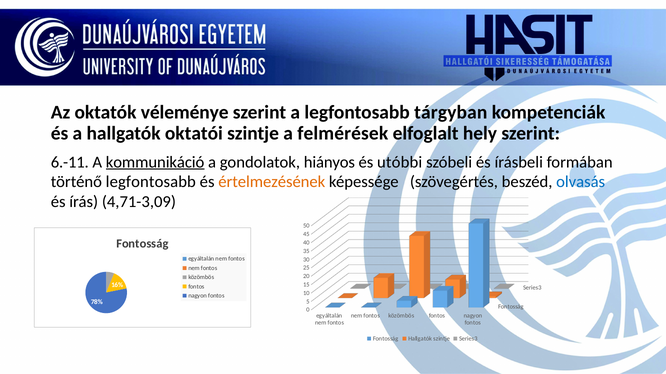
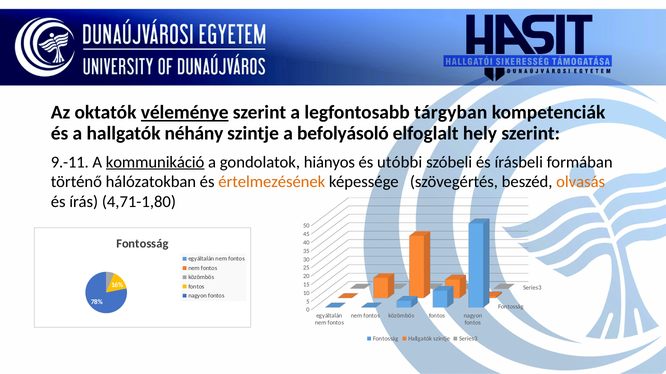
véleménye underline: none -> present
oktatói: oktatói -> néhány
felmérések: felmérések -> befolyásoló
6.-11: 6.-11 -> 9.-11
történő legfontosabb: legfontosabb -> hálózatokban
olvasás colour: blue -> orange
4,71-3,09: 4,71-3,09 -> 4,71-1,80
